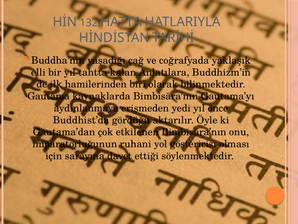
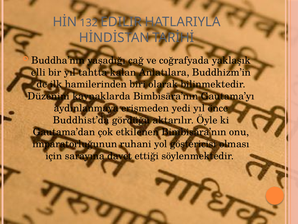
HATTA: HATTA -> EDILIR
Gautama: Gautama -> Düzenini
